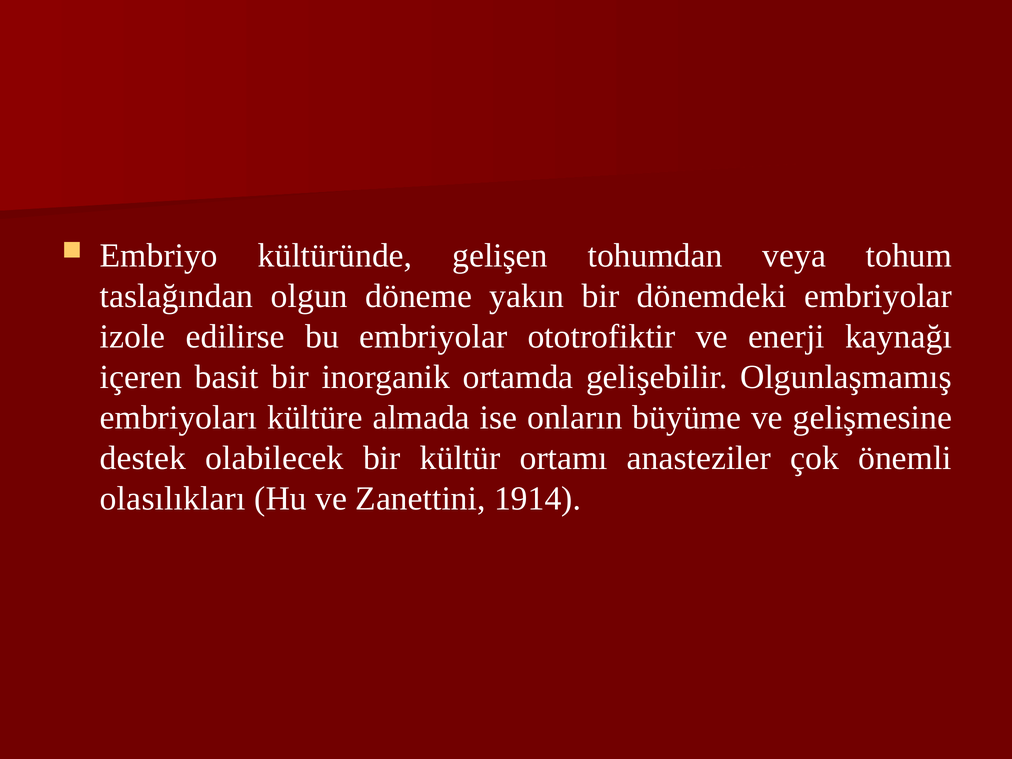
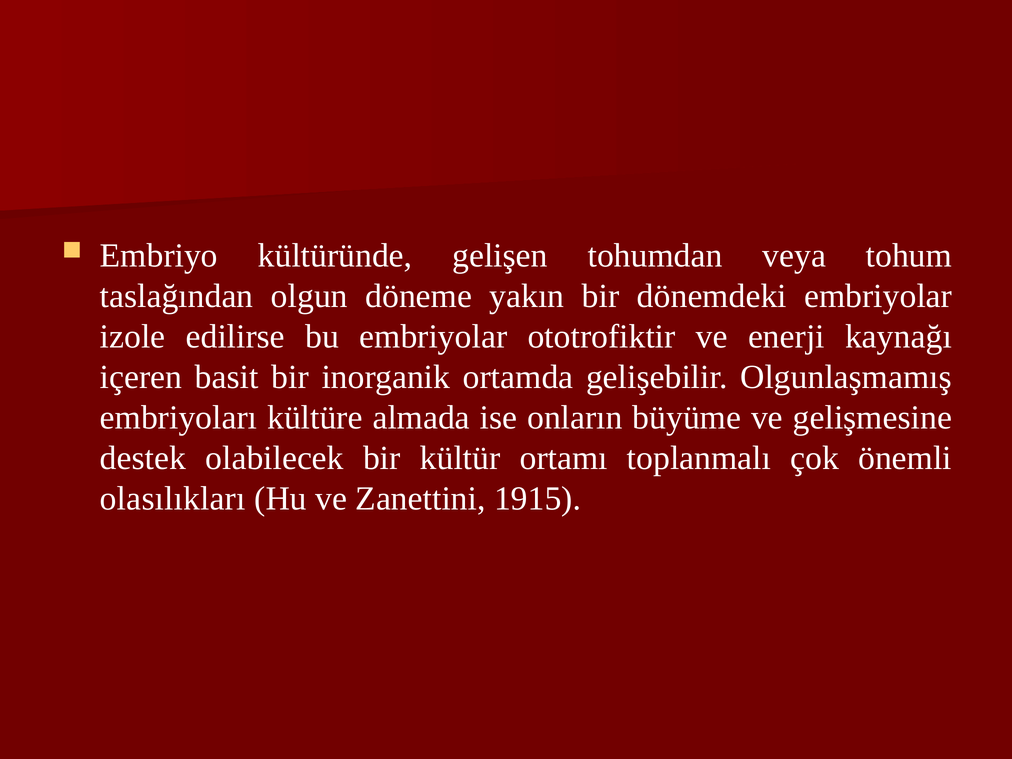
anasteziler: anasteziler -> toplanmalı
1914: 1914 -> 1915
